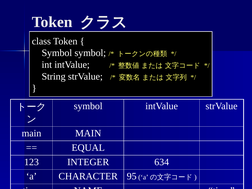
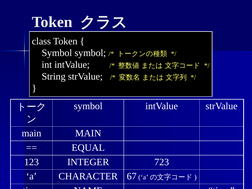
634: 634 -> 723
95: 95 -> 67
